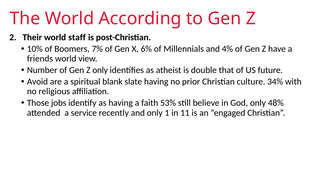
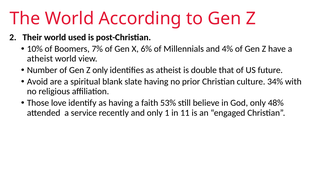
staff: staff -> used
friends at (40, 59): friends -> atheist
jobs: jobs -> love
